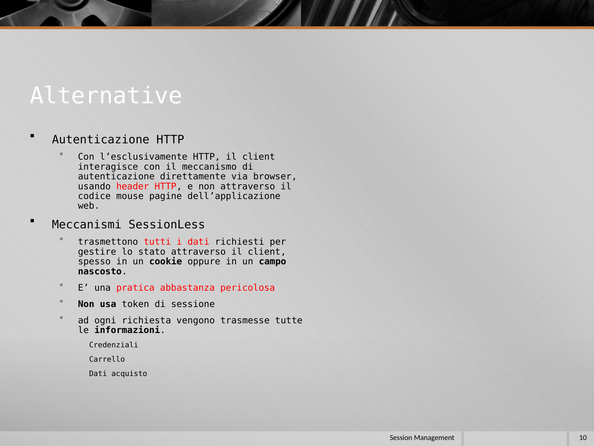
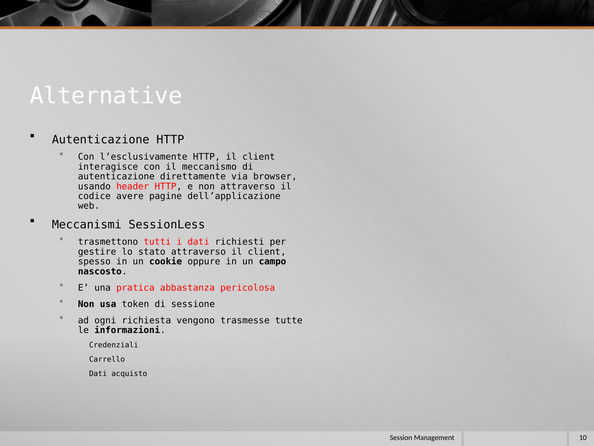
mouse: mouse -> avere
